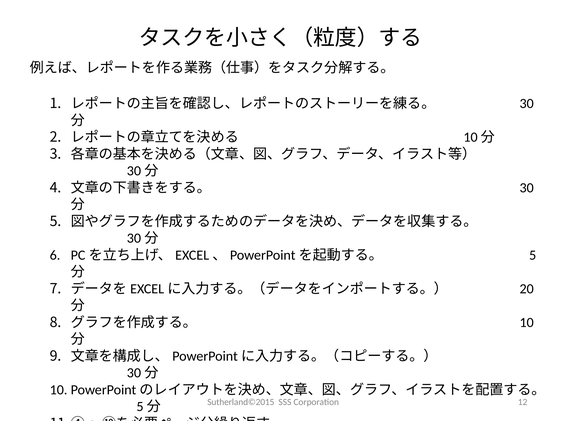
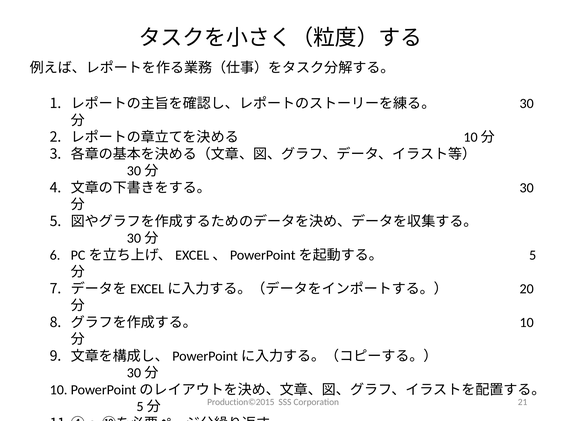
Sutherland©2015: Sutherland©2015 -> Production©2015
12: 12 -> 21
